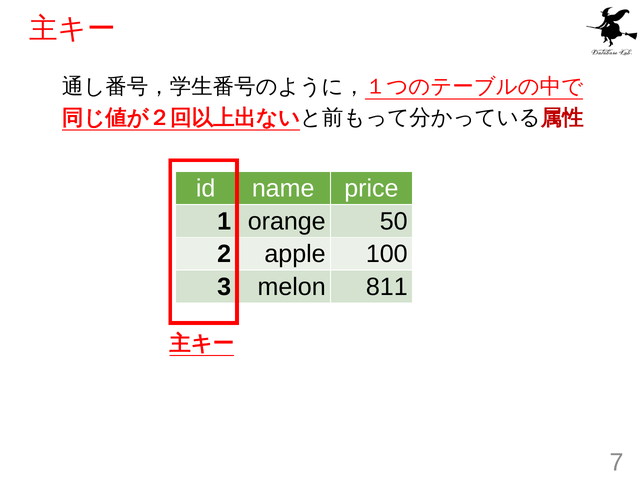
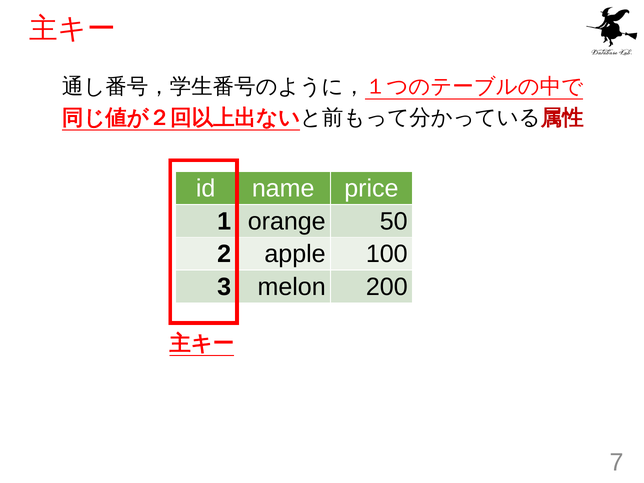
811: 811 -> 200
